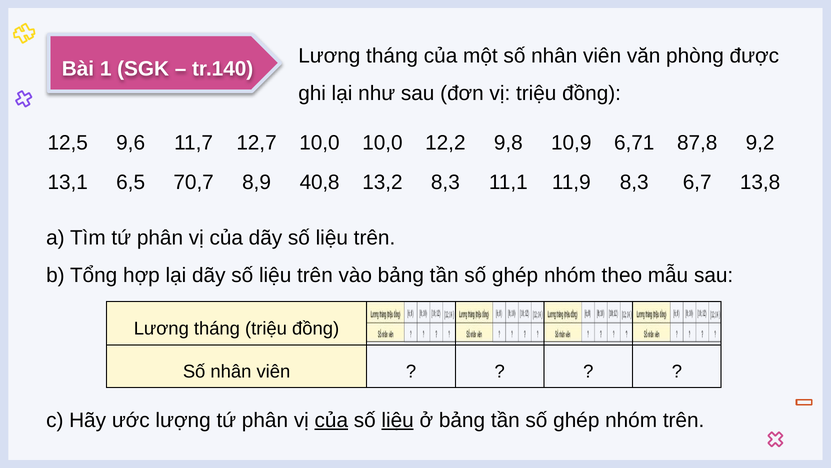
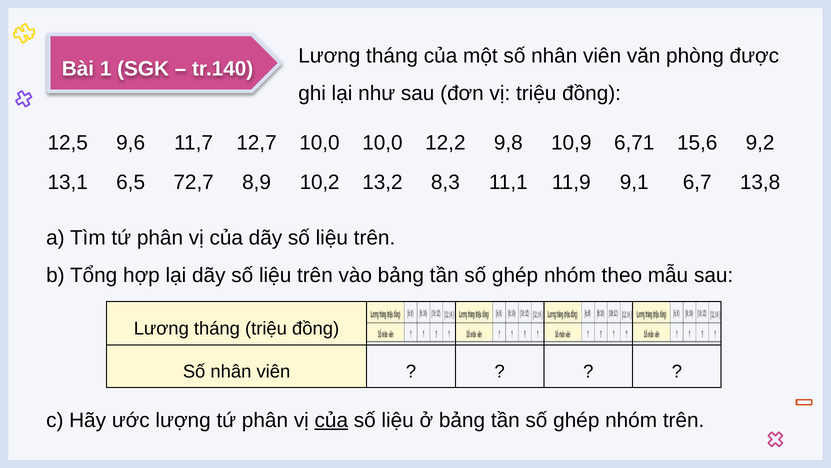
87,8: 87,8 -> 15,6
70,7: 70,7 -> 72,7
40,8: 40,8 -> 10,2
11,9 8,3: 8,3 -> 9,1
liệu at (398, 420) underline: present -> none
